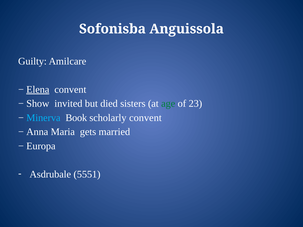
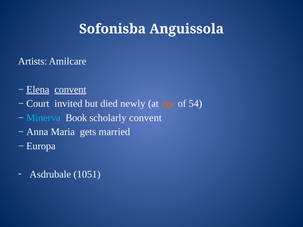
Guilty: Guilty -> Artists
convent at (70, 90) underline: none -> present
Show: Show -> Court
sisters: sisters -> newly
age colour: green -> orange
23: 23 -> 54
5551: 5551 -> 1051
